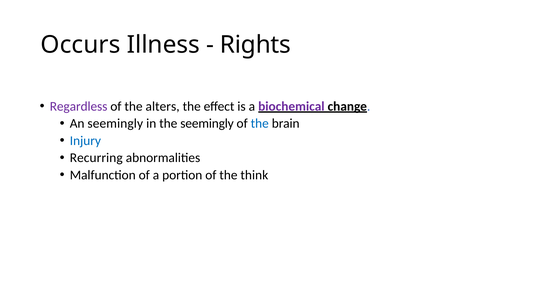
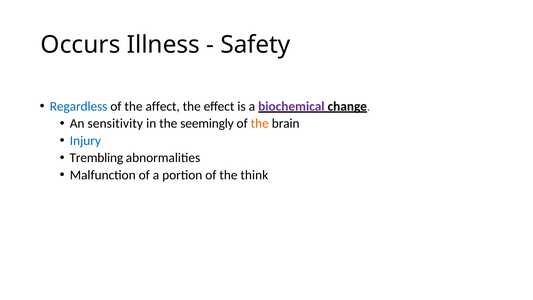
Rights: Rights -> Safety
Regardless colour: purple -> blue
alters: alters -> affect
An seemingly: seemingly -> sensitivity
the at (260, 123) colour: blue -> orange
Recurring: Recurring -> Trembling
